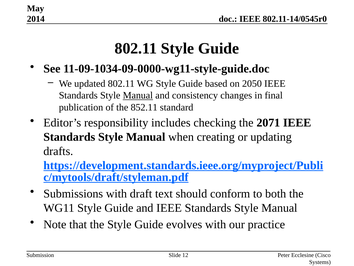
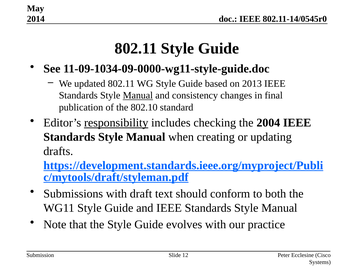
2050: 2050 -> 2013
852.11: 852.11 -> 802.10
responsibility underline: none -> present
2071: 2071 -> 2004
